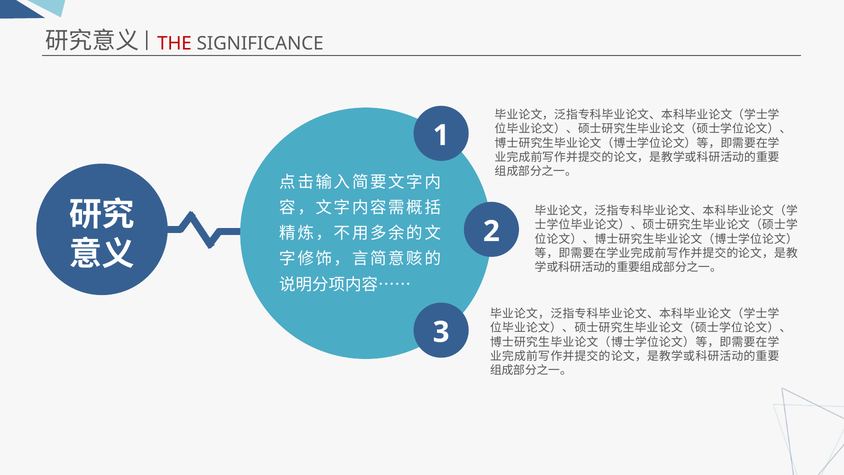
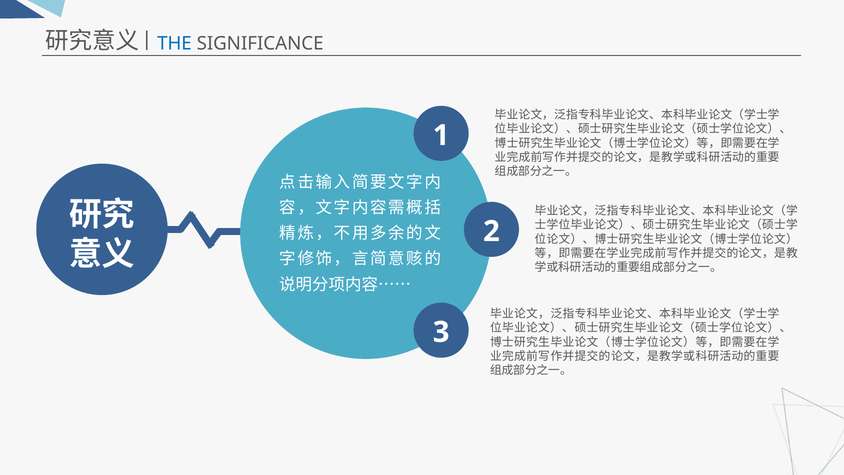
THE colour: red -> blue
